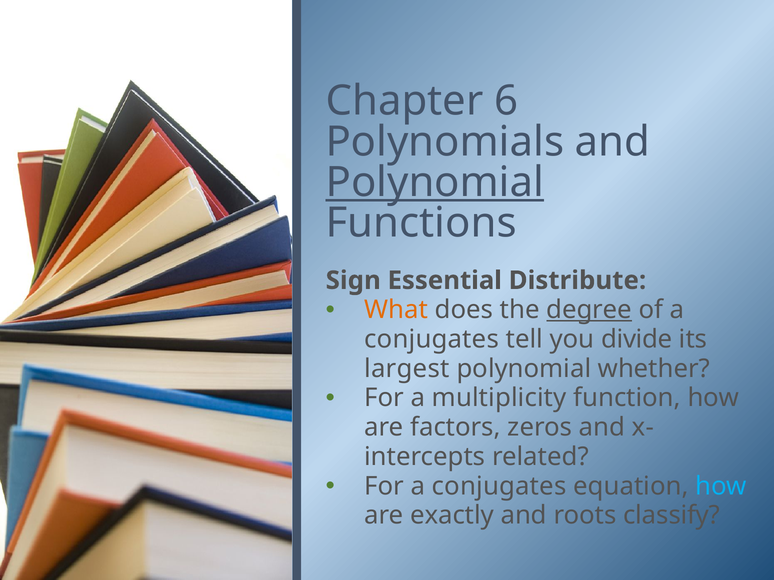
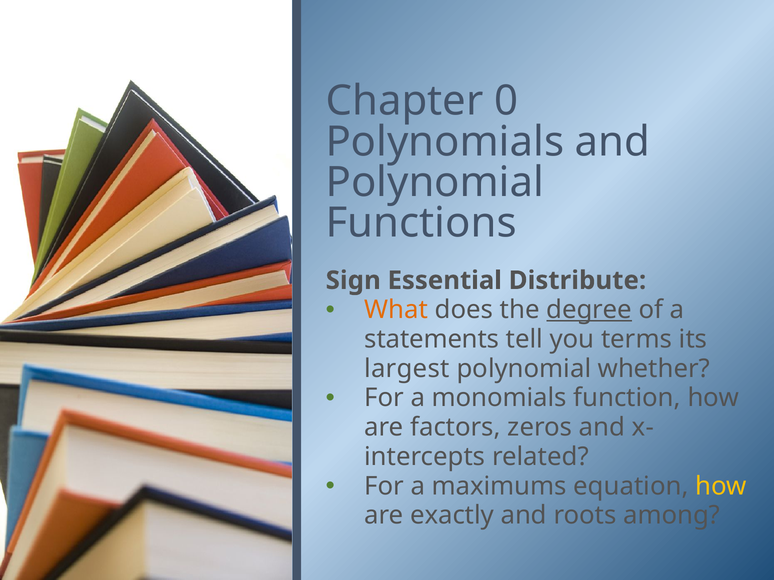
6: 6 -> 0
Polynomial at (435, 183) underline: present -> none
conjugates at (432, 339): conjugates -> statements
divide: divide -> terms
multiplicity: multiplicity -> monomials
For a conjugates: conjugates -> maximums
how at (721, 487) colour: light blue -> yellow
classify: classify -> among
